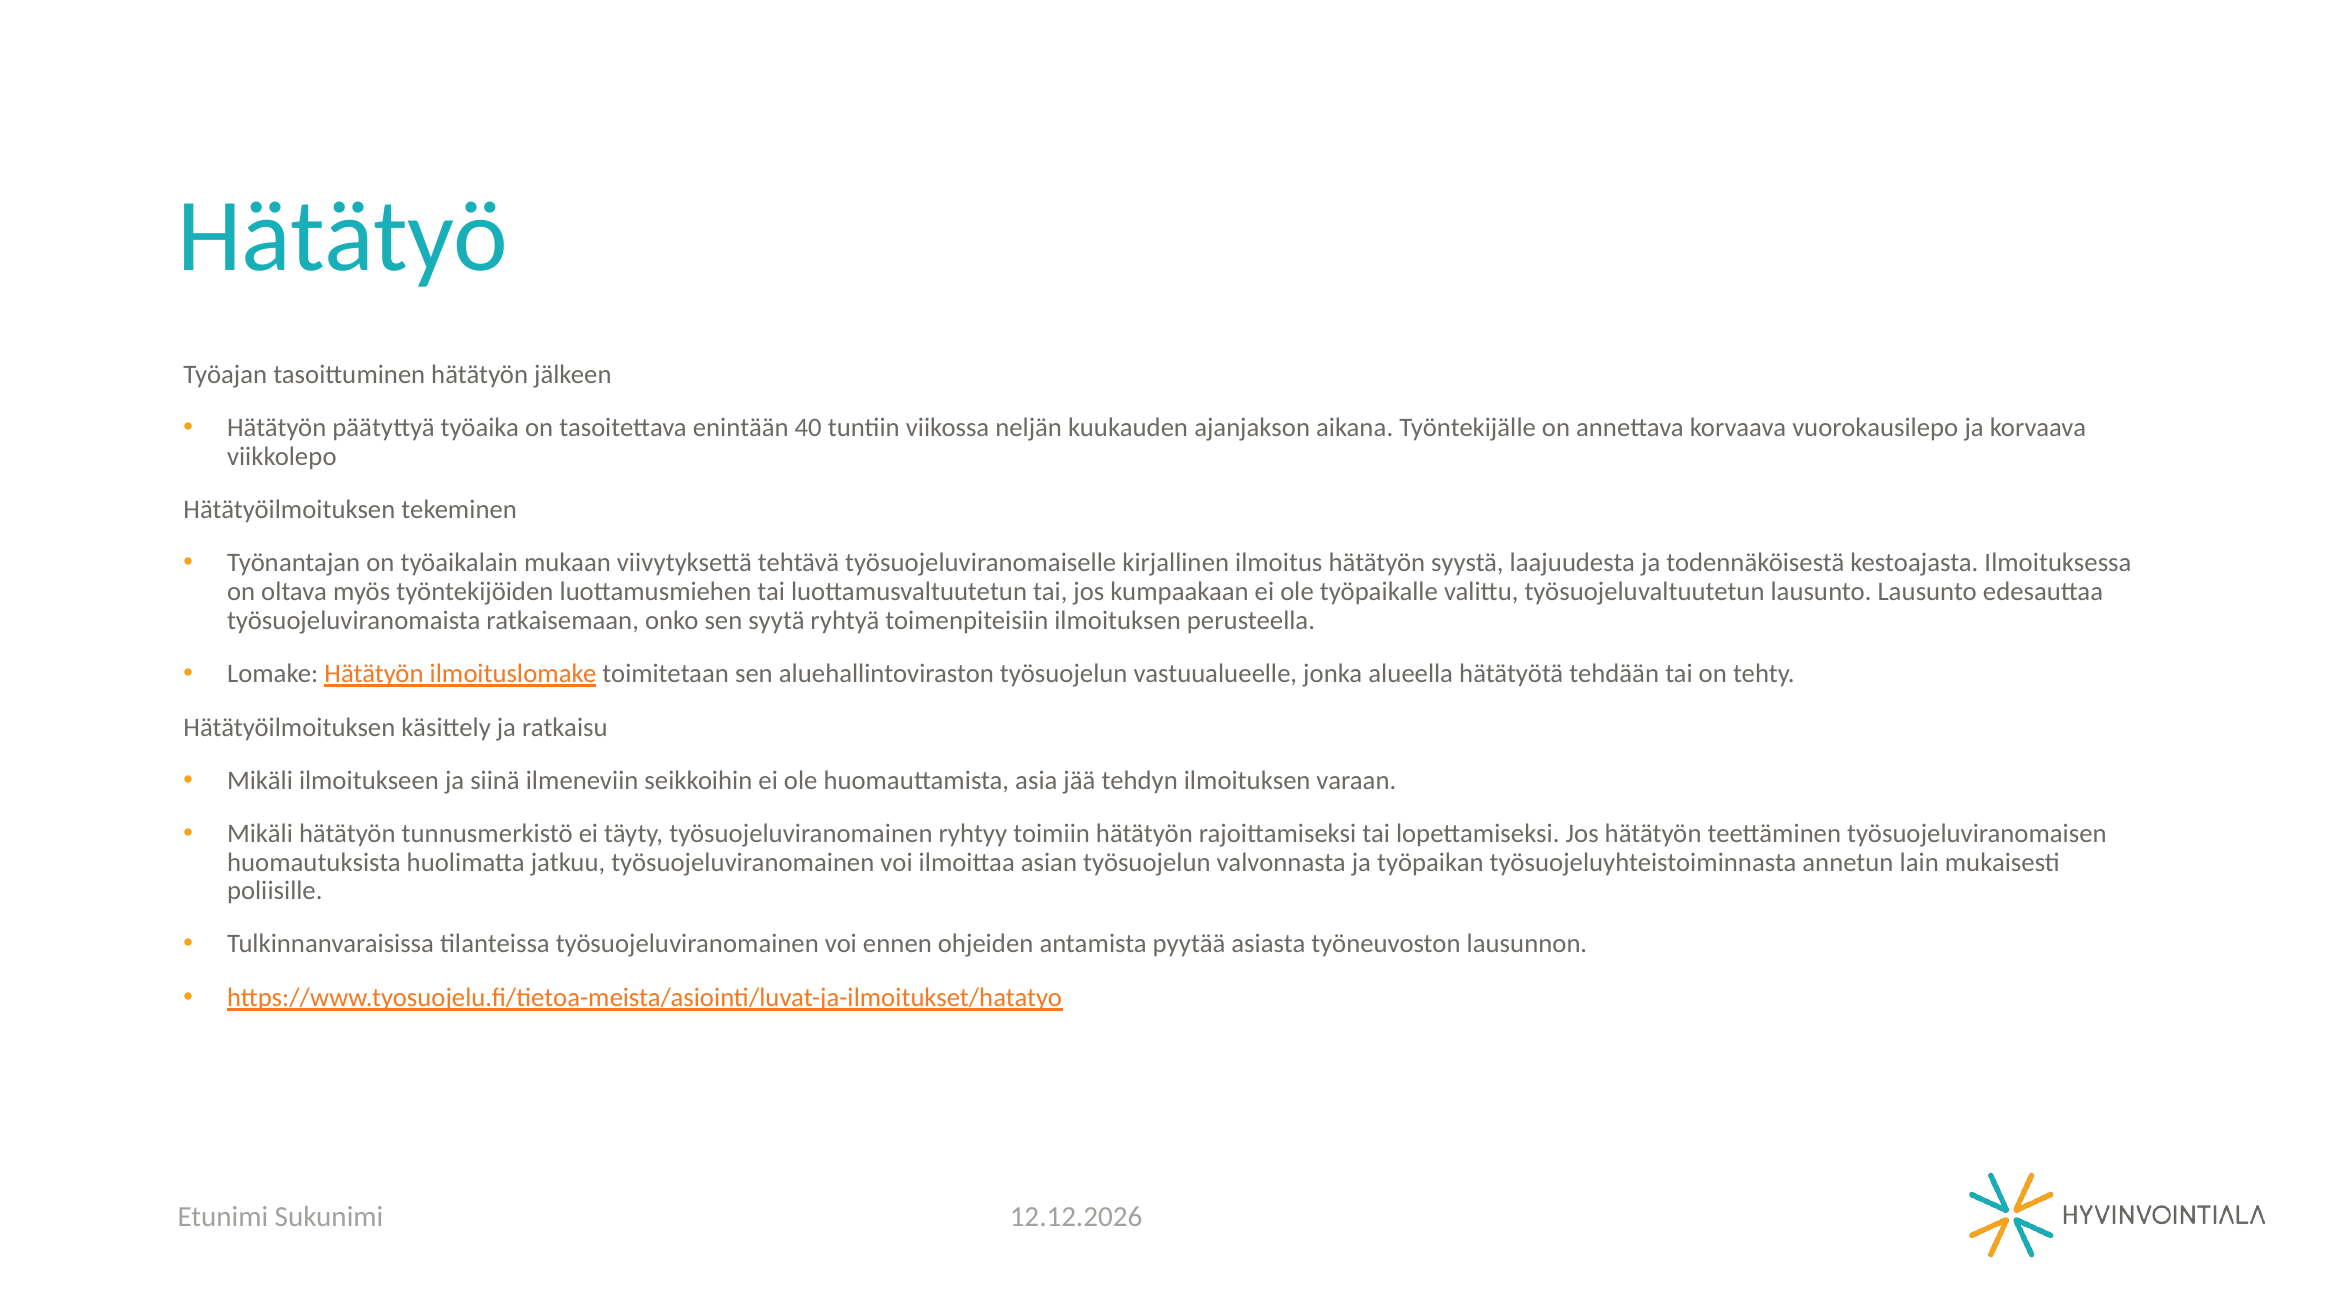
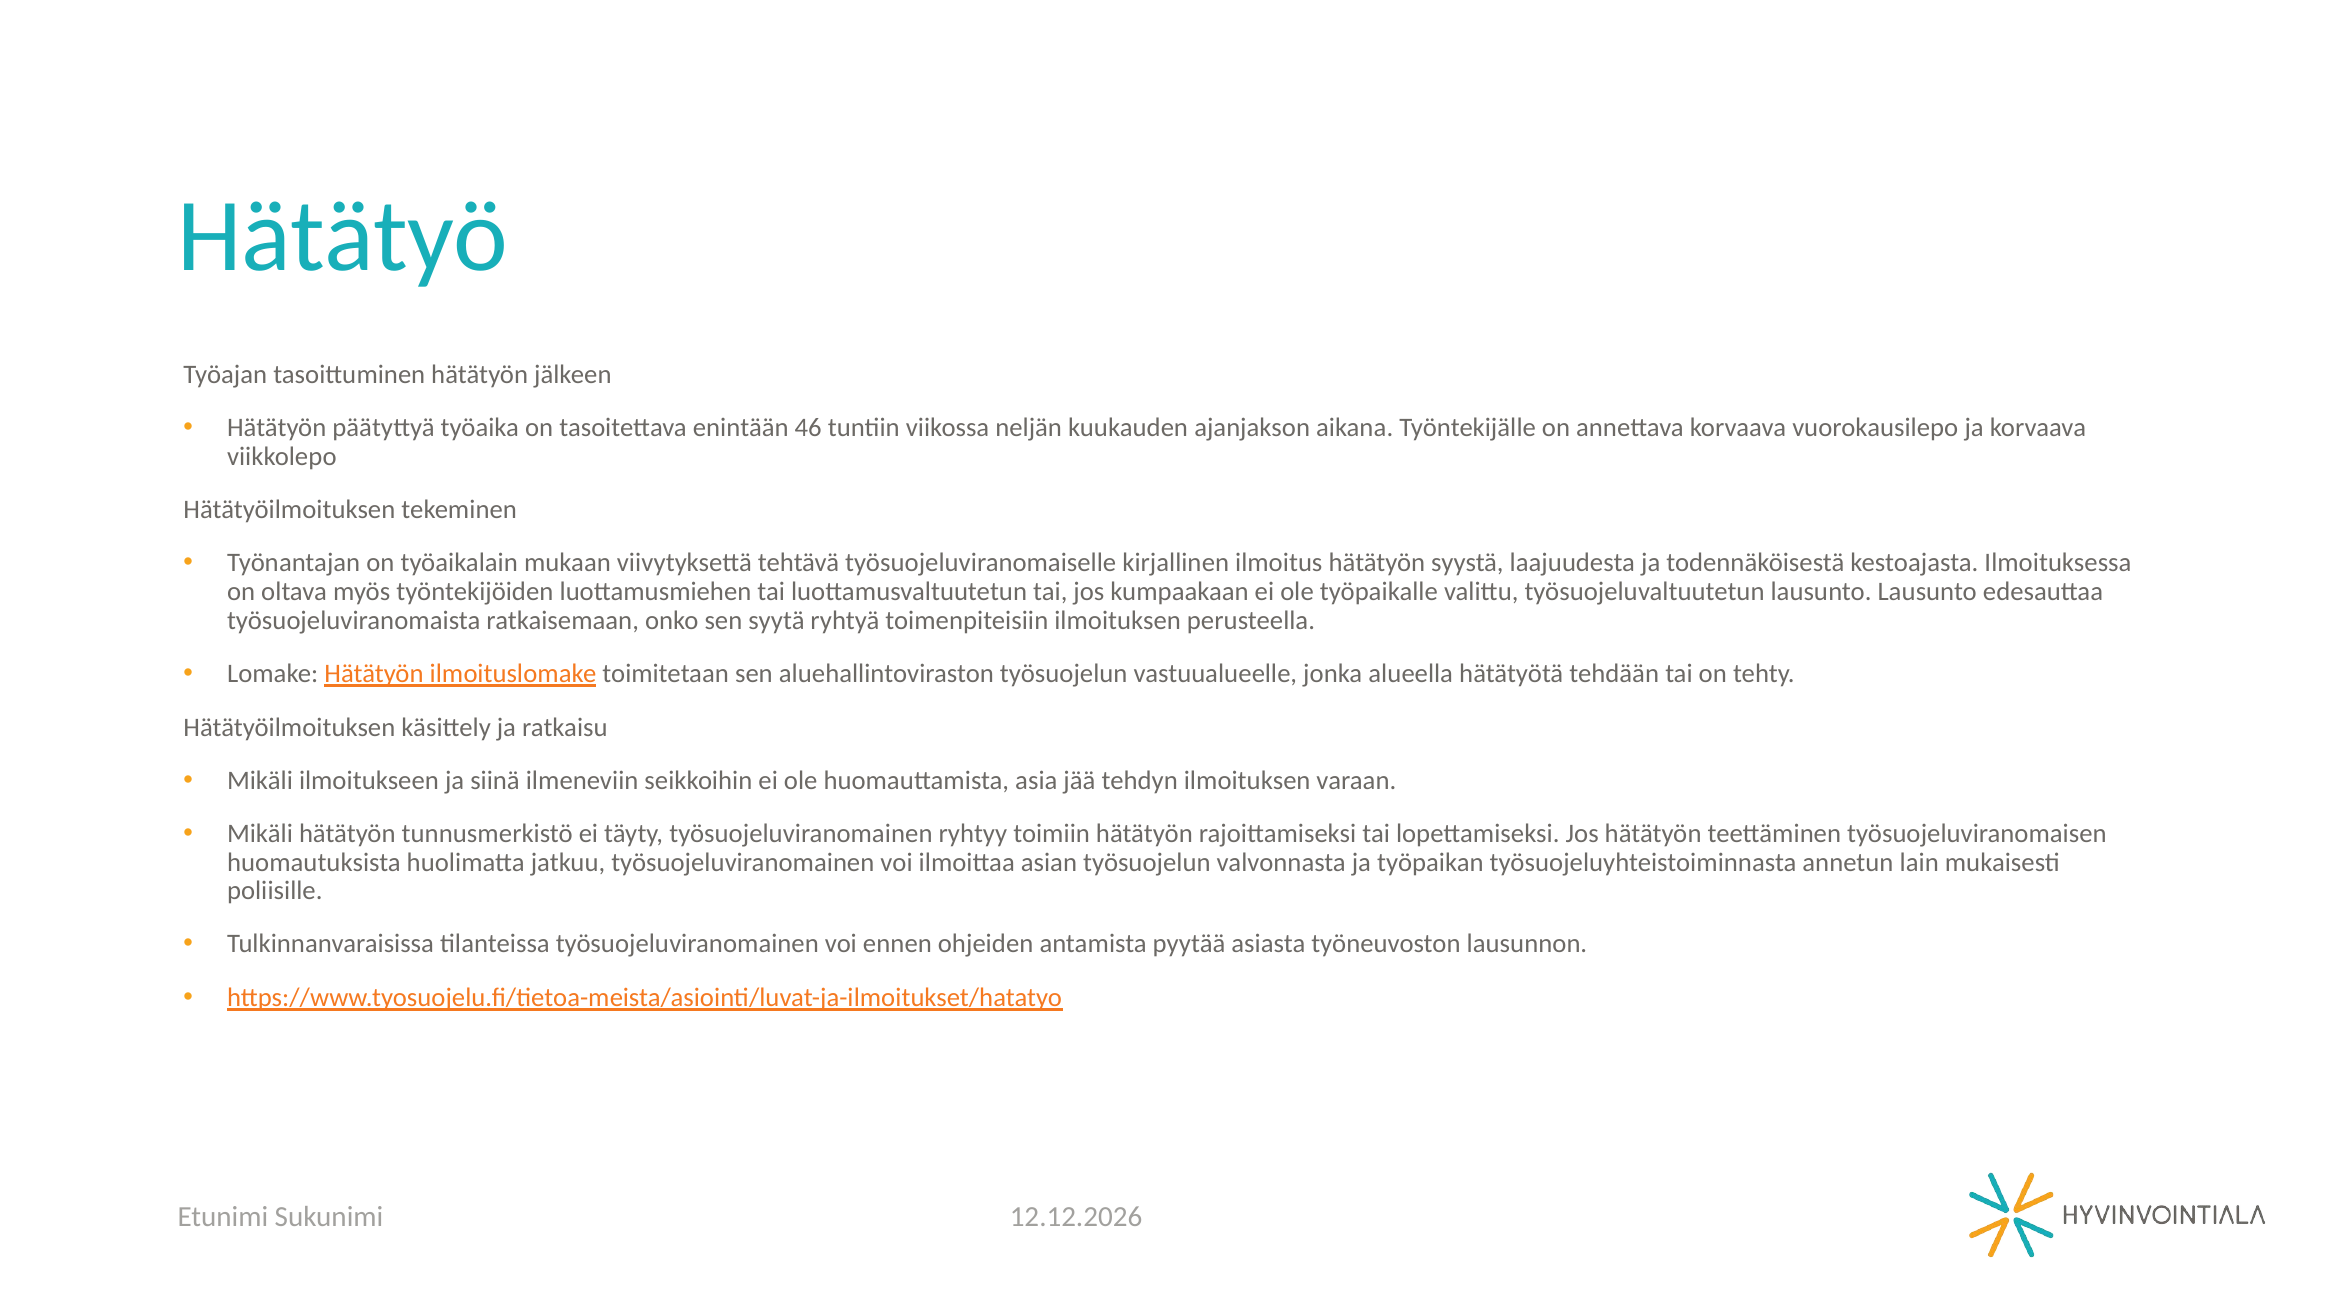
40: 40 -> 46
